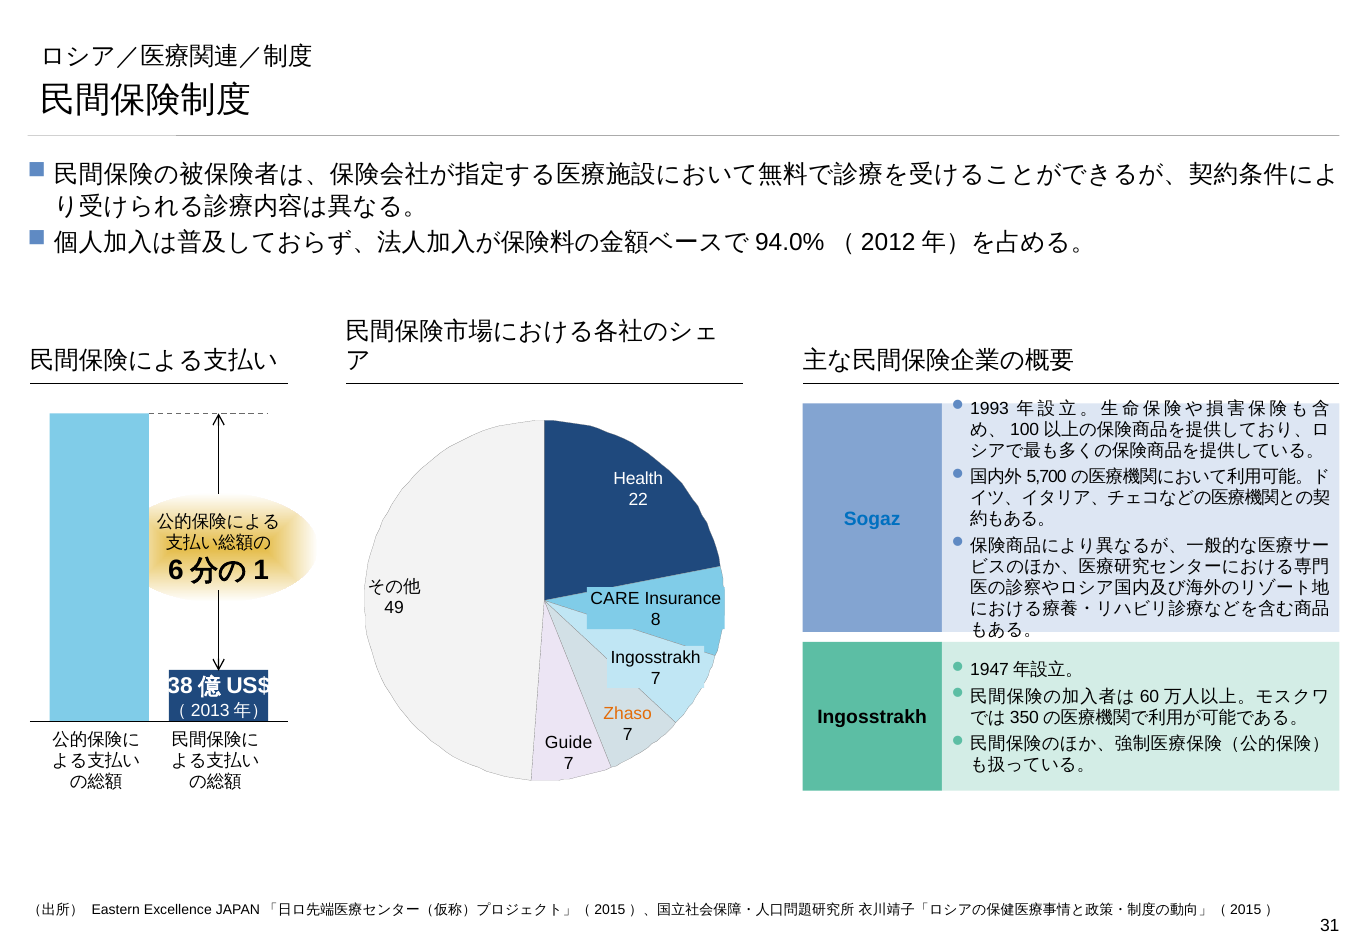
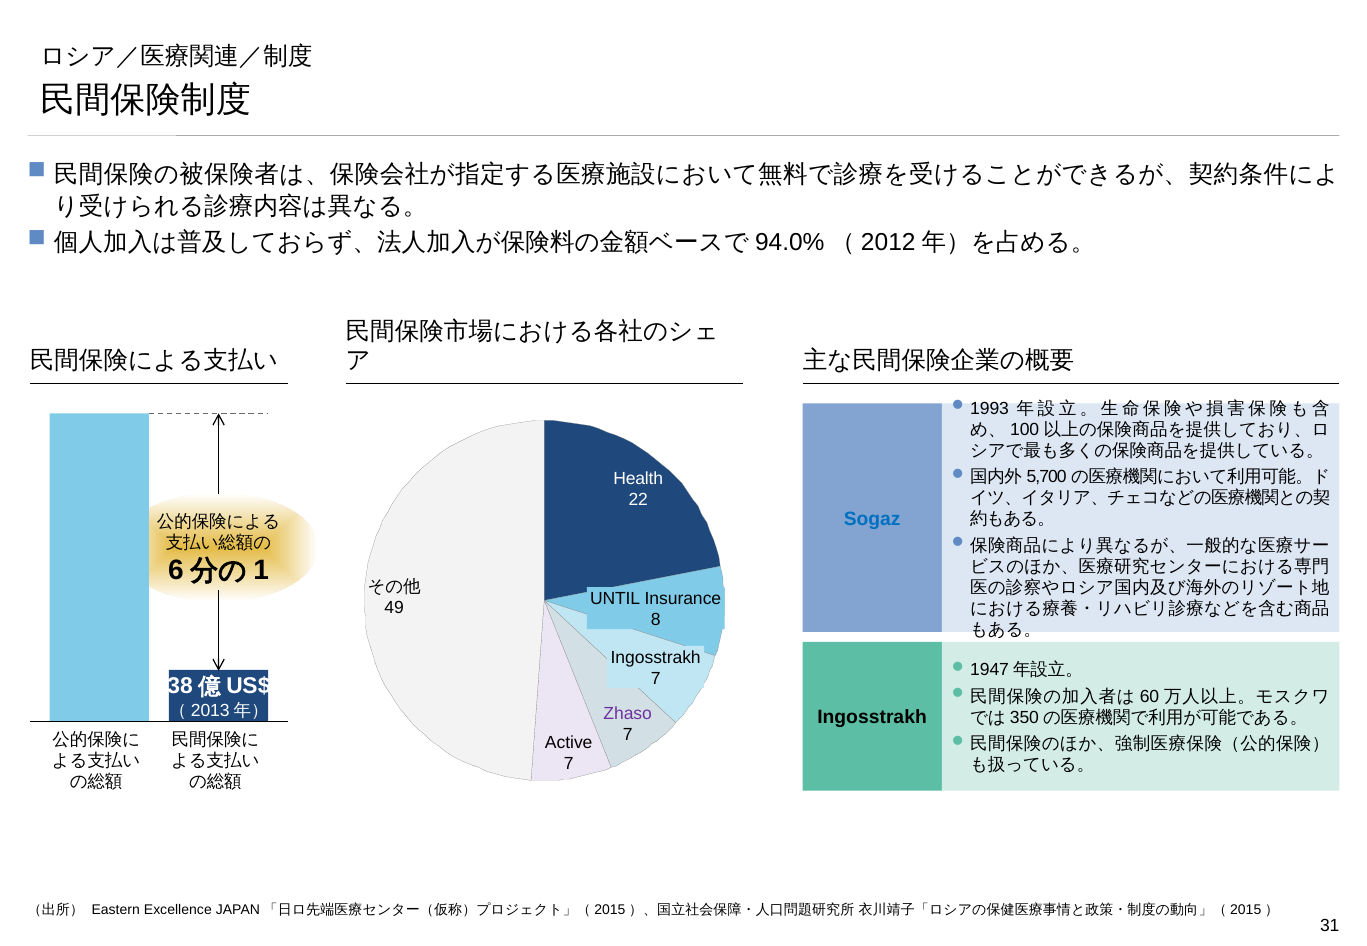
CARE: CARE -> UNTIL
Zhaso colour: orange -> purple
Guide: Guide -> Active
